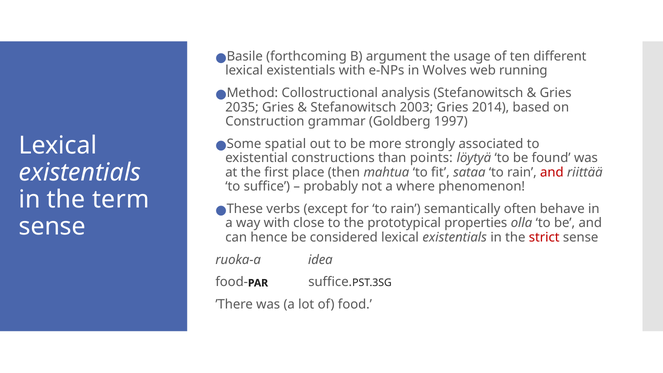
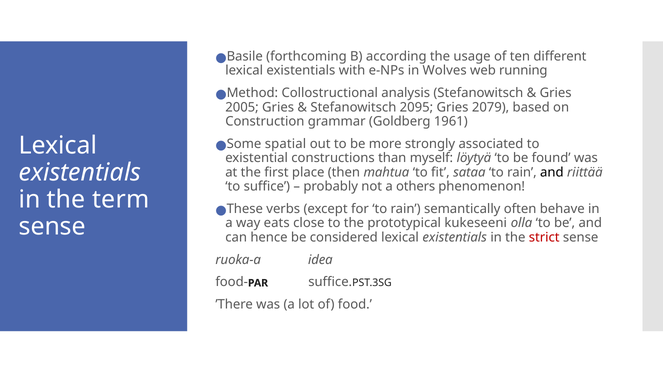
argument: argument -> according
2035: 2035 -> 2005
2003: 2003 -> 2095
2014: 2014 -> 2079
1997: 1997 -> 1961
points: points -> myself
and at (552, 172) colour: red -> black
where: where -> others
way with: with -> eats
properties: properties -> kukeseeni
